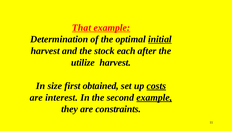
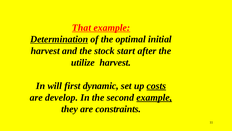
Determination underline: none -> present
initial underline: present -> none
each: each -> start
size: size -> will
obtained: obtained -> dynamic
interest: interest -> develop
